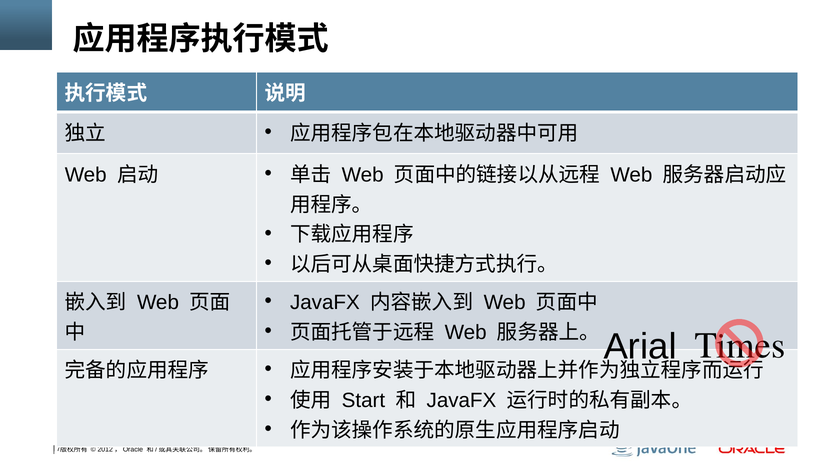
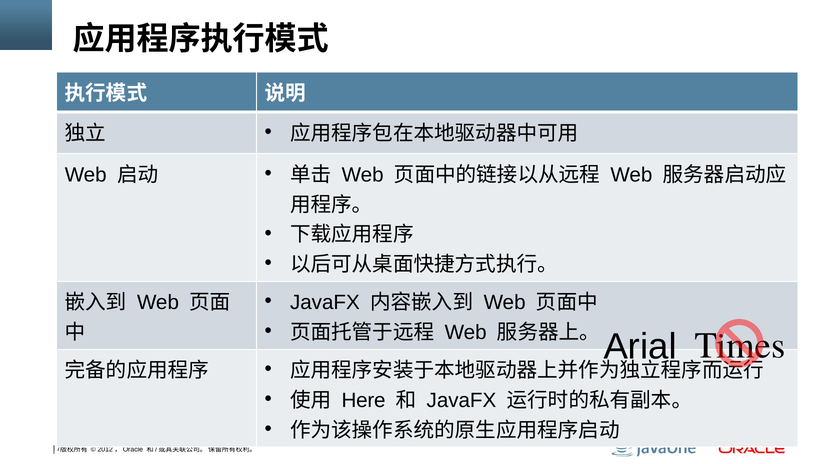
Start: Start -> Here
